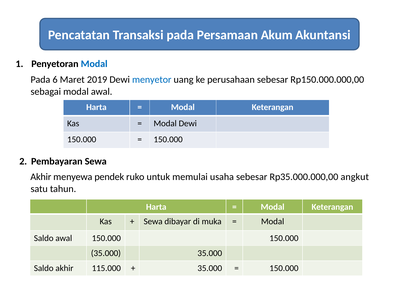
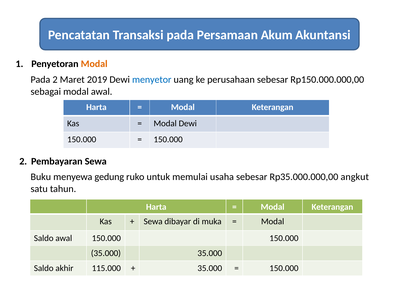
Modal at (94, 64) colour: blue -> orange
Pada 6: 6 -> 2
Akhir at (41, 177): Akhir -> Buku
pendek: pendek -> gedung
